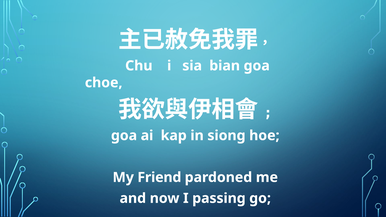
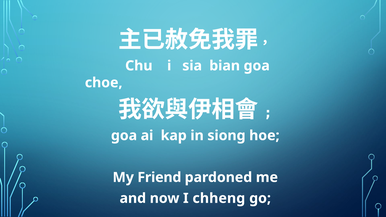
passing: passing -> chheng
